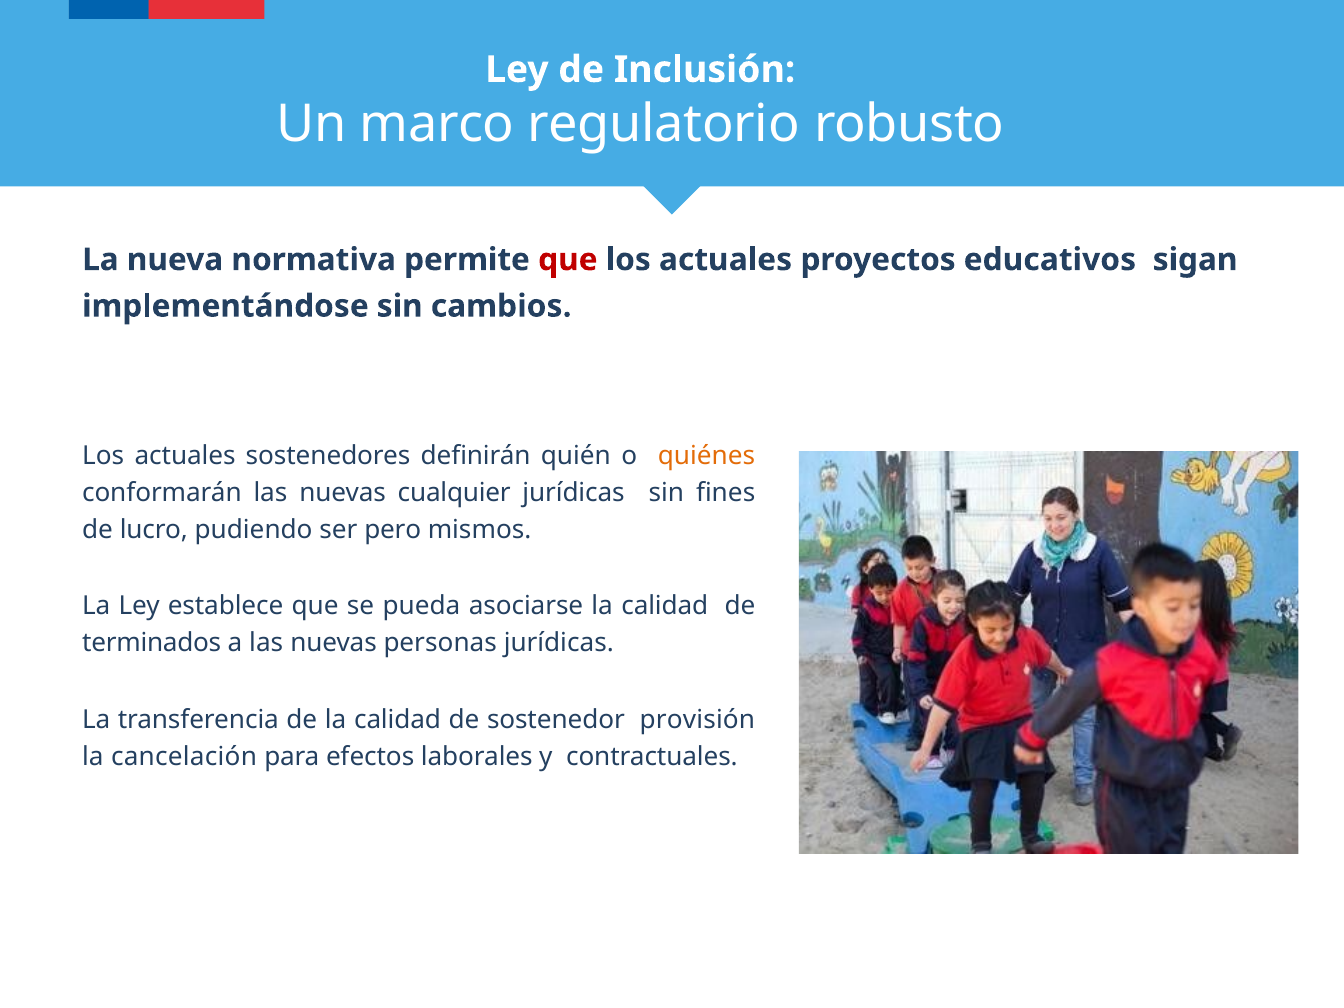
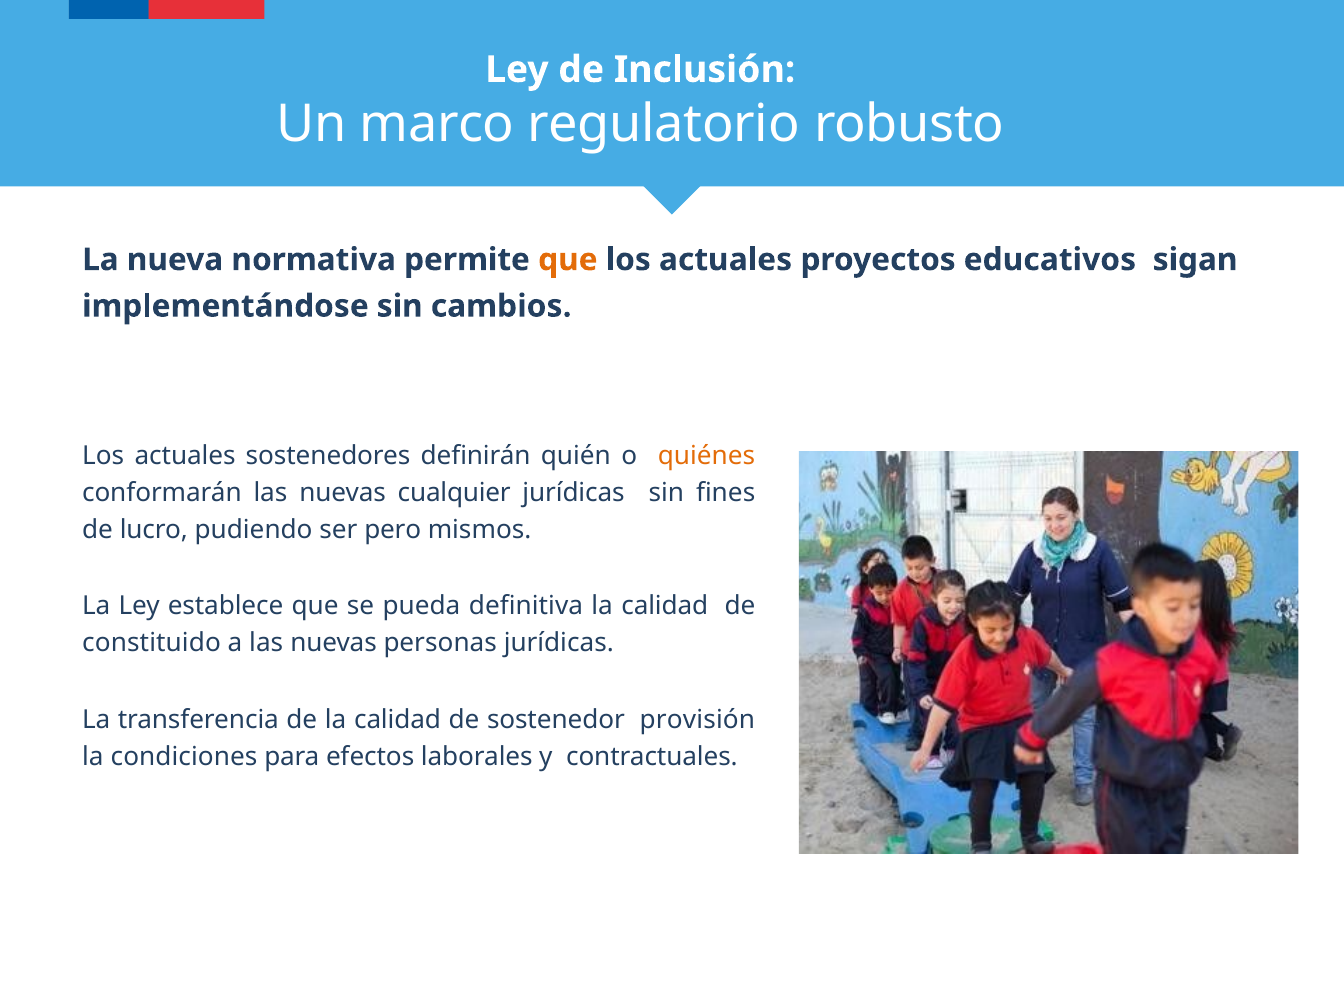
que at (568, 260) colour: red -> orange
asociarse: asociarse -> definitiva
terminados: terminados -> constituido
cancelación: cancelación -> condiciones
